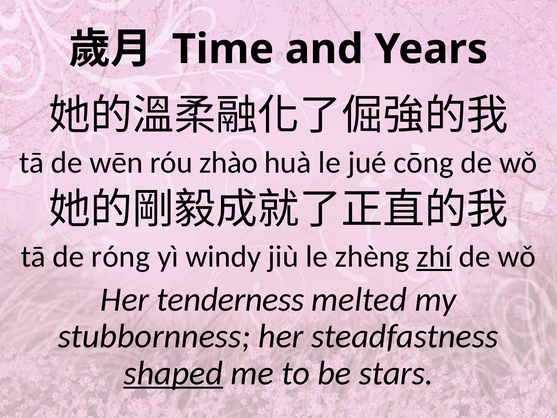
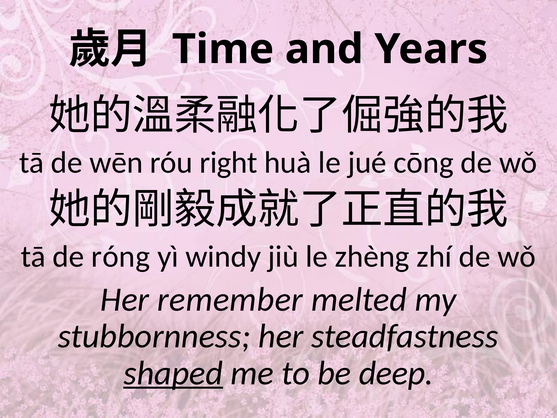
zhào: zhào -> right
zhí underline: present -> none
tenderness: tenderness -> remember
stars: stars -> deep
